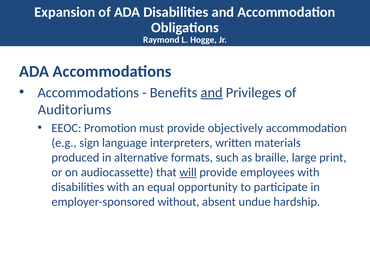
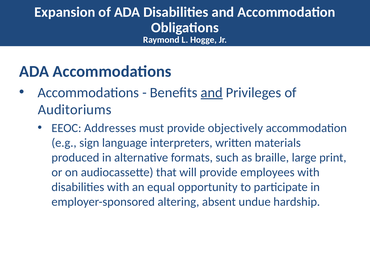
Promotion: Promotion -> Addresses
will underline: present -> none
without: without -> altering
